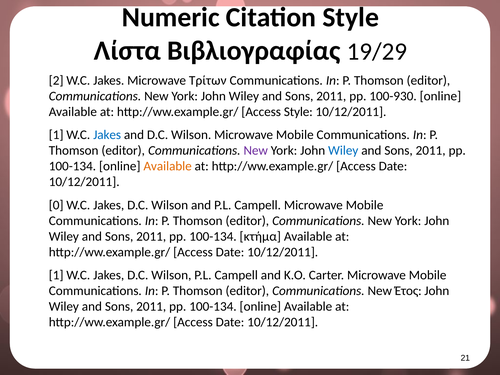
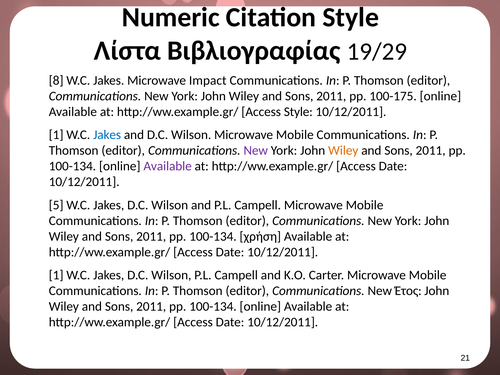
2: 2 -> 8
Τρίτων: Τρίτων -> Impact
100-930: 100-930 -> 100-175
Wiley at (343, 151) colour: blue -> orange
Available at (168, 166) colour: orange -> purple
0: 0 -> 5
κτήμα: κτήμα -> χρήση
